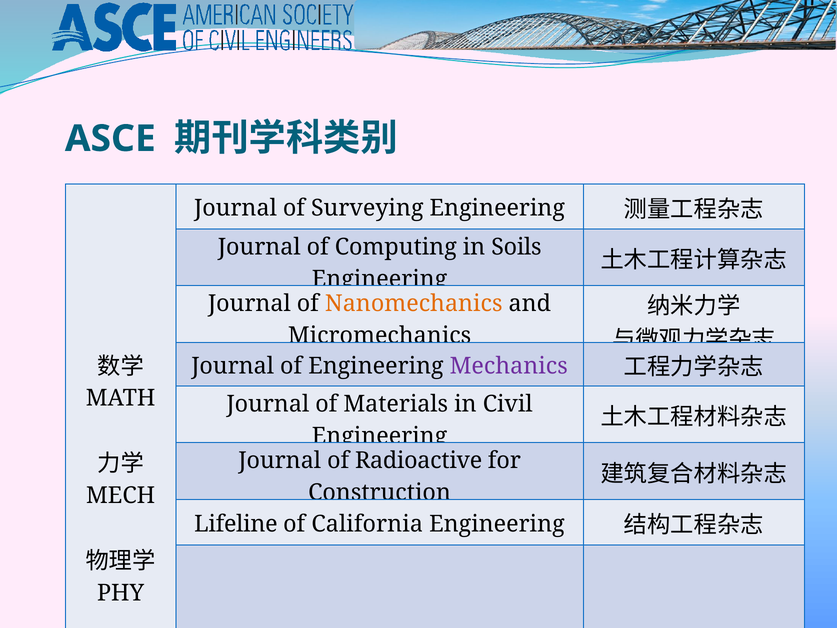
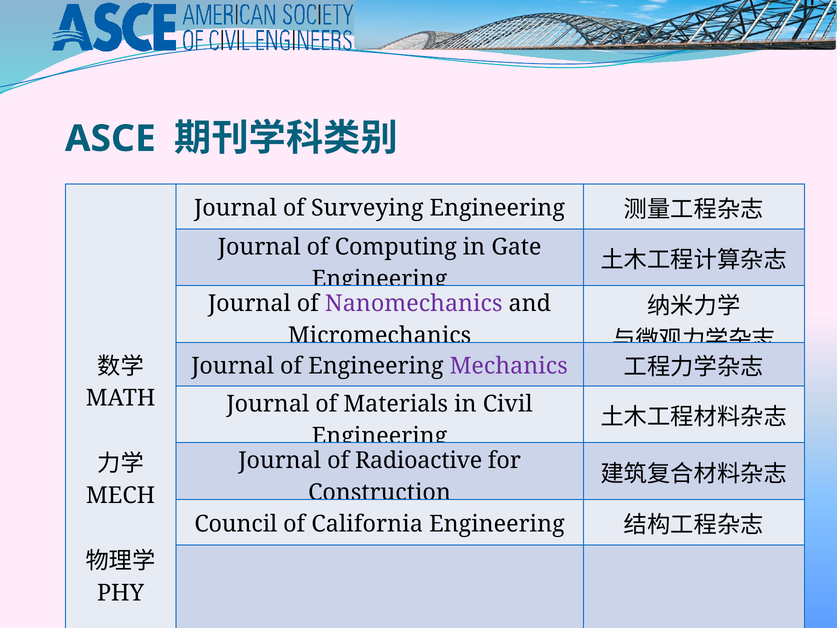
Soils: Soils -> Gate
Nanomechanics colour: orange -> purple
Lifeline: Lifeline -> Council
